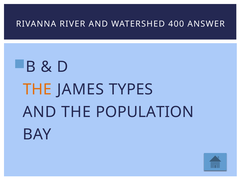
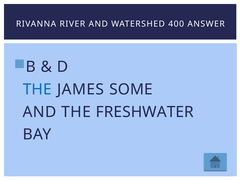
THE at (37, 89) colour: orange -> blue
TYPES: TYPES -> SOME
POPULATION: POPULATION -> FRESHWATER
